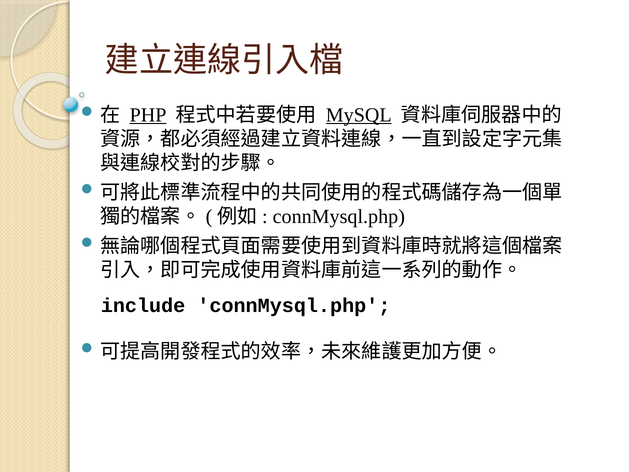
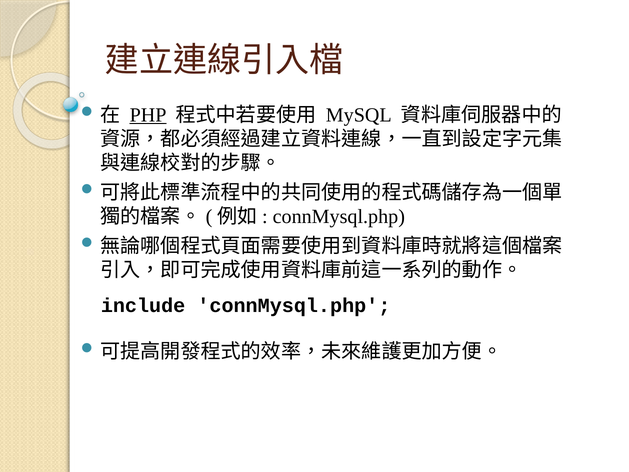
MySQL underline: present -> none
